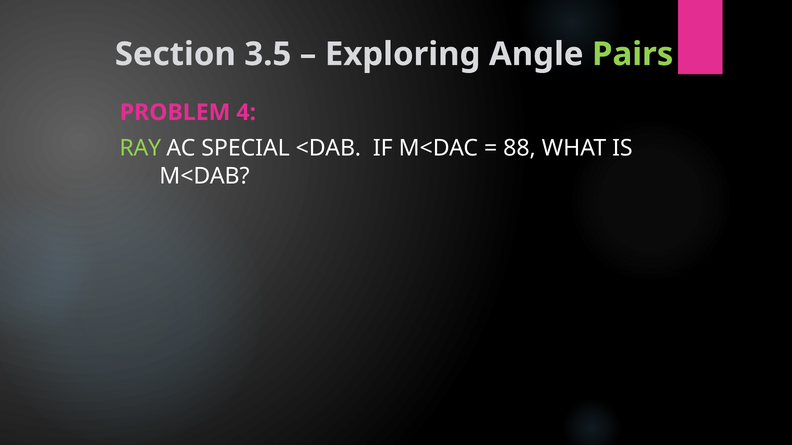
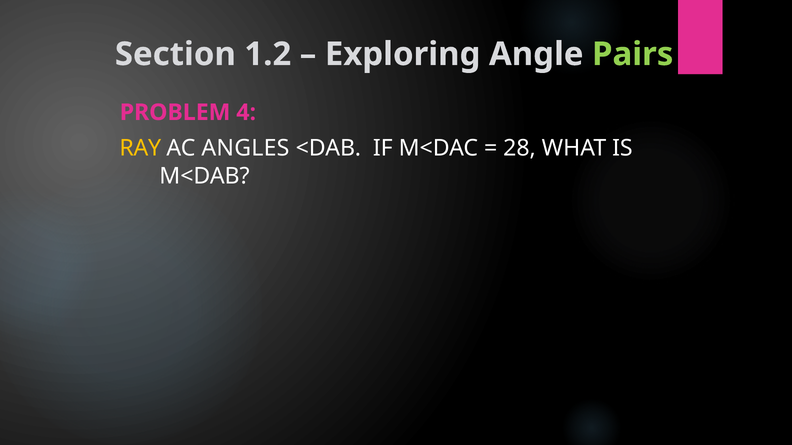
3.5: 3.5 -> 1.2
RAY colour: light green -> yellow
SPECIAL: SPECIAL -> ANGLES
88: 88 -> 28
